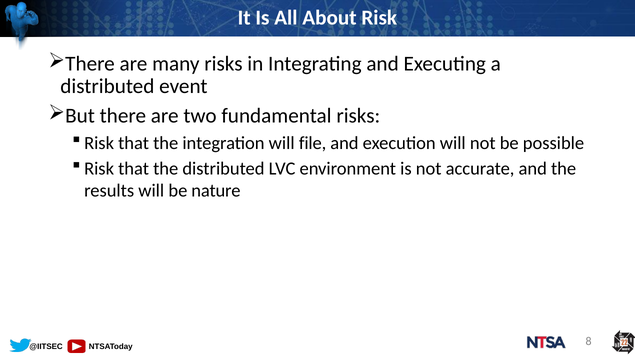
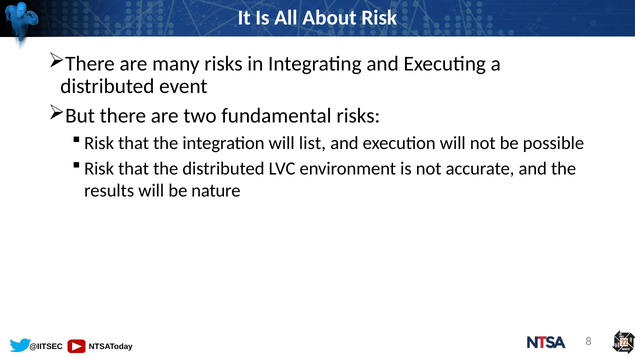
file: file -> list
